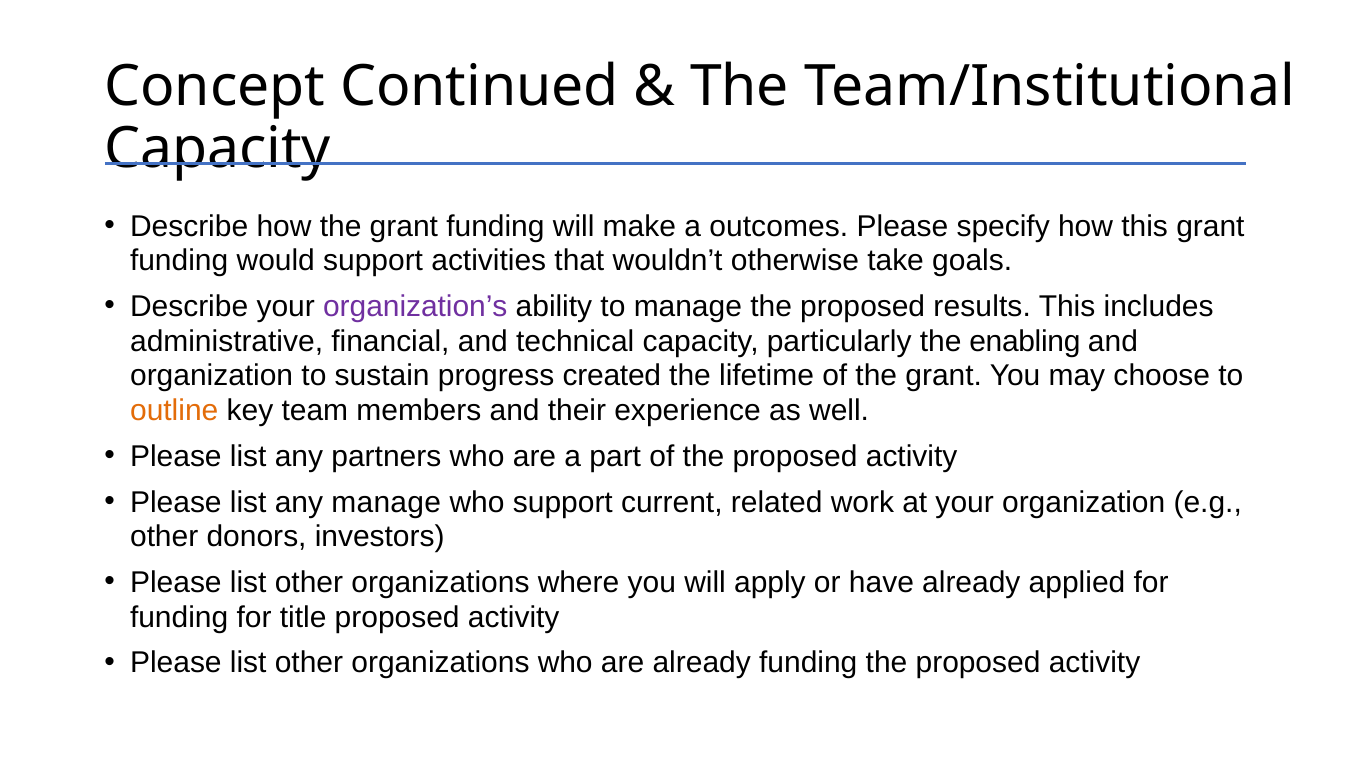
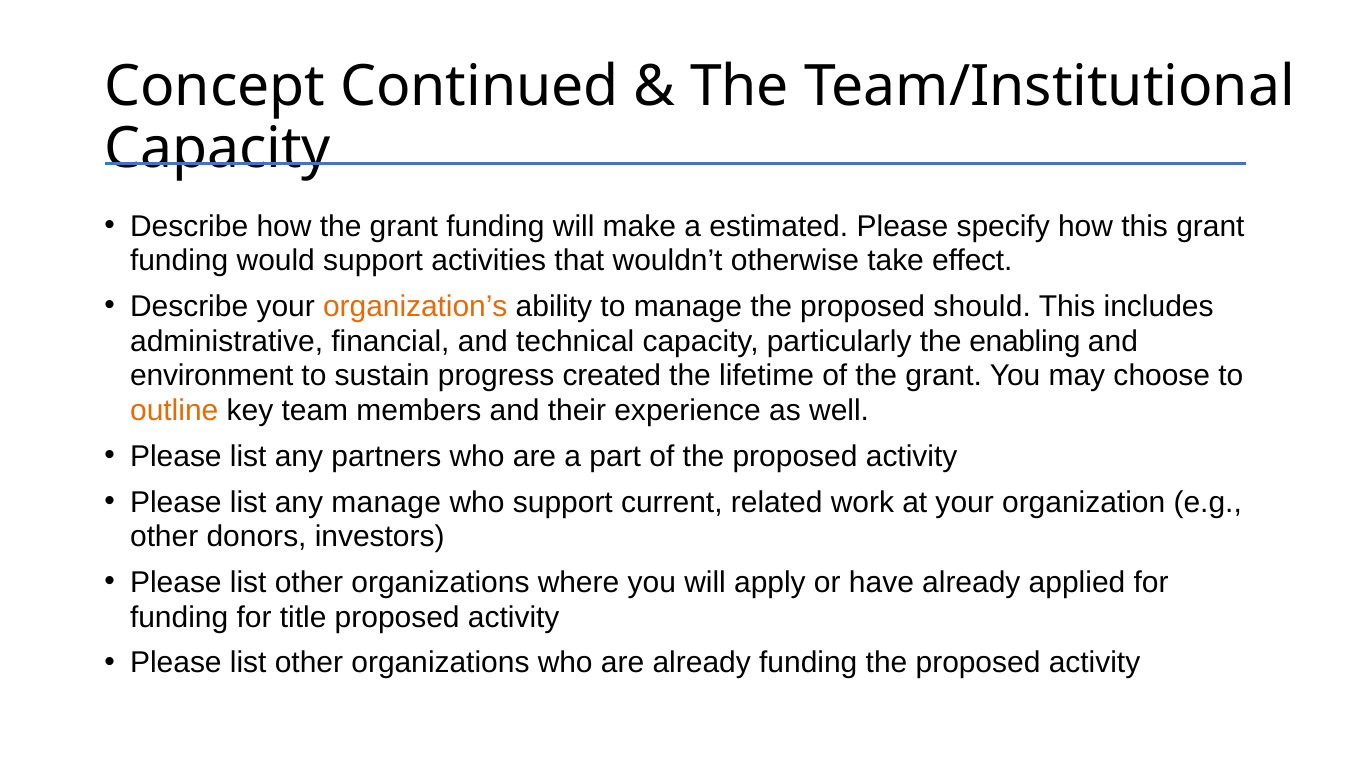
outcomes: outcomes -> estimated
goals: goals -> effect
organization’s colour: purple -> orange
results: results -> should
organization at (212, 376): organization -> environment
